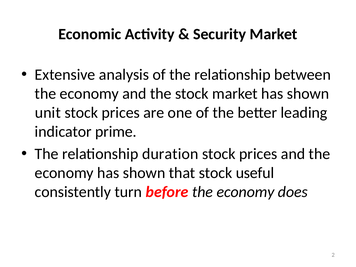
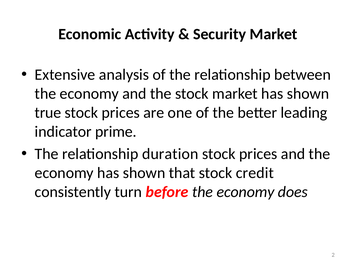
unit: unit -> true
useful: useful -> credit
